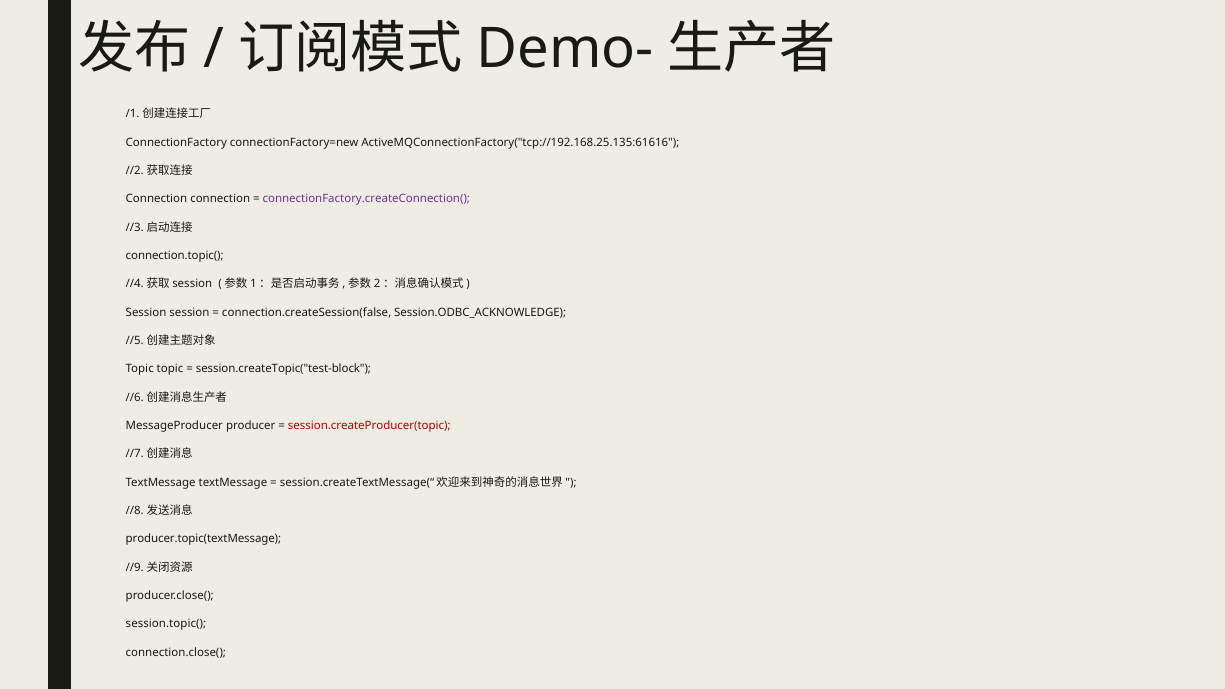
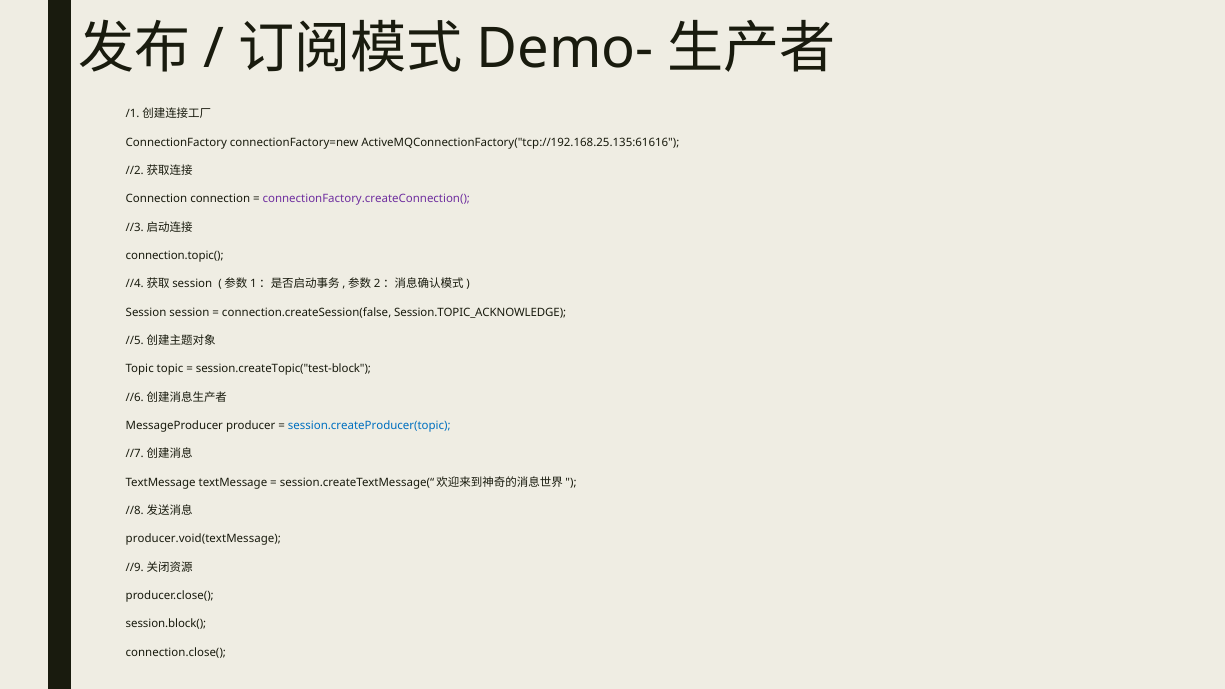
Session.ODBC_ACKNOWLEDGE: Session.ODBC_ACKNOWLEDGE -> Session.TOPIC_ACKNOWLEDGE
session.createProducer(topic colour: red -> blue
producer.topic(textMessage: producer.topic(textMessage -> producer.void(textMessage
session.topic(: session.topic( -> session.block(
